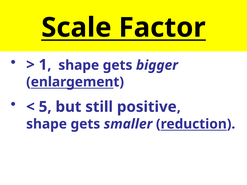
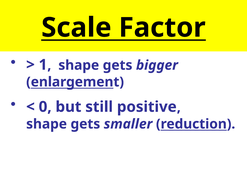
5: 5 -> 0
